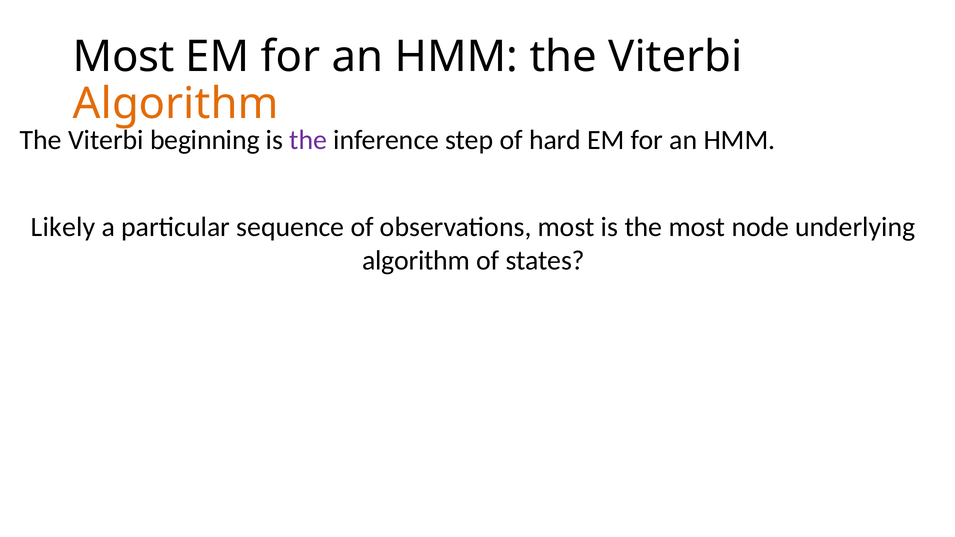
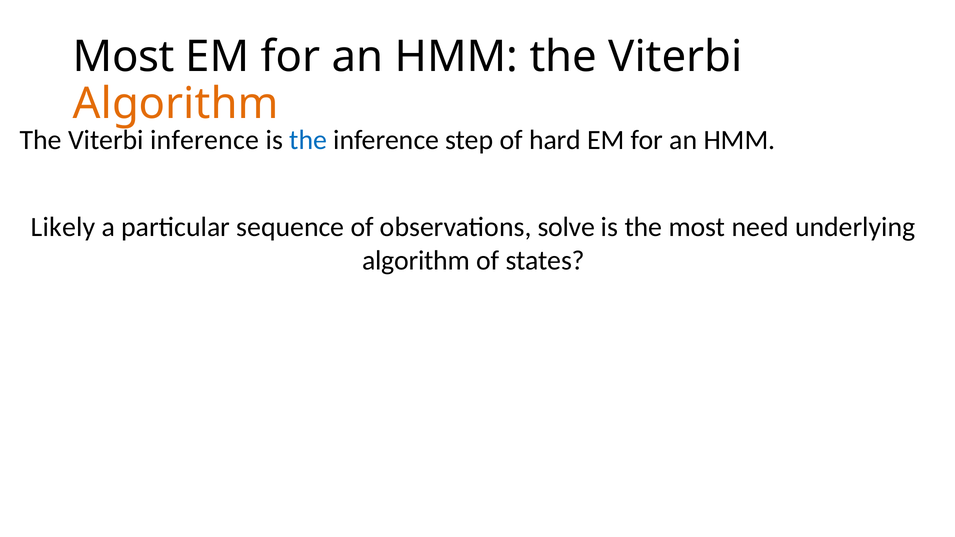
Viterbi beginning: beginning -> inference
the at (308, 140) colour: purple -> blue
observations most: most -> solve
node: node -> need
